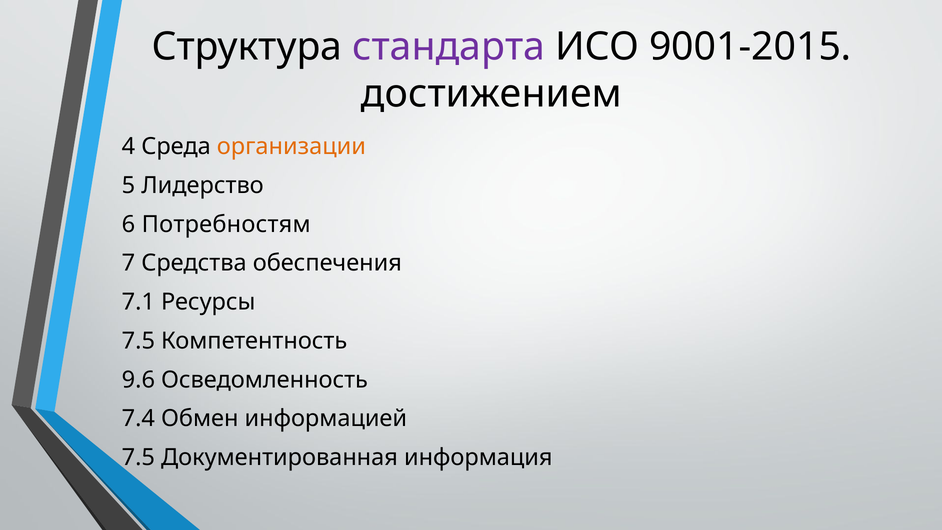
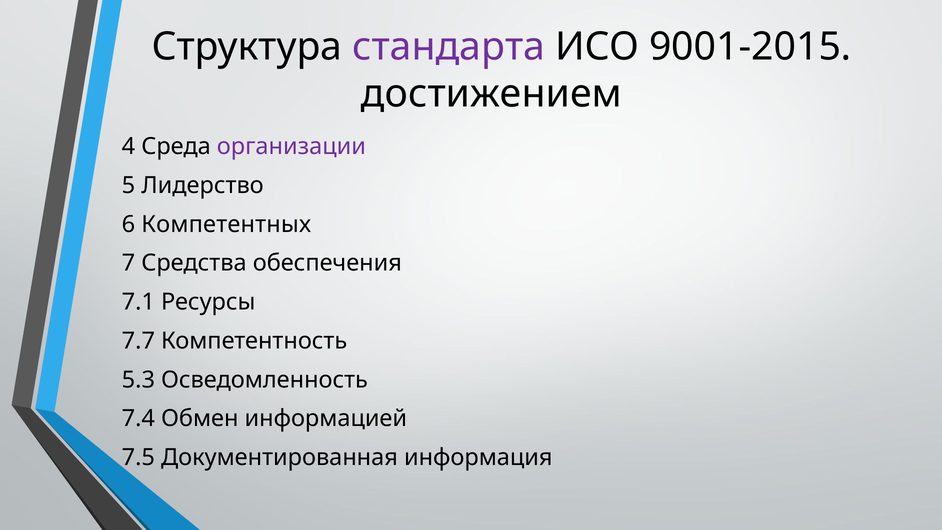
организации colour: orange -> purple
Потребностям: Потребностям -> Компетентных
7.5 at (138, 341): 7.5 -> 7.7
9.6: 9.6 -> 5.3
